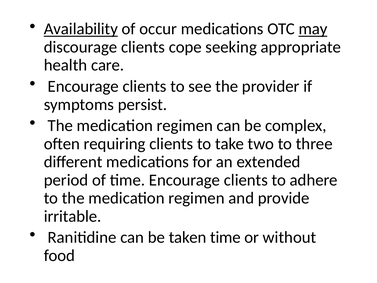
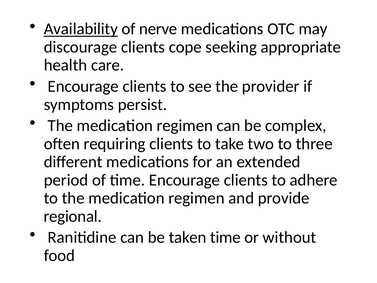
occur: occur -> nerve
may underline: present -> none
irritable: irritable -> regional
